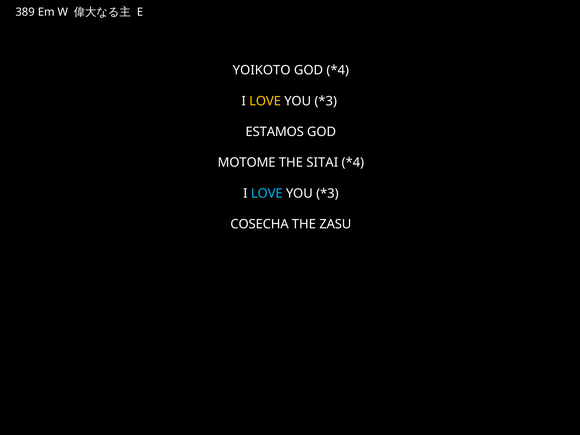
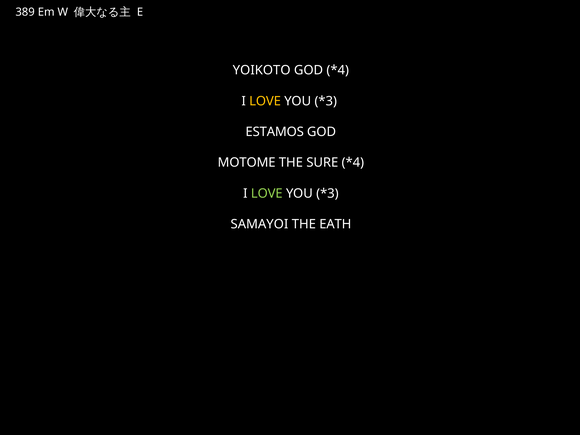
SITAI: SITAI -> SURE
LOVE at (267, 193) colour: light blue -> light green
COSECHA: COSECHA -> SAMAYOI
ZASU: ZASU -> EATH
